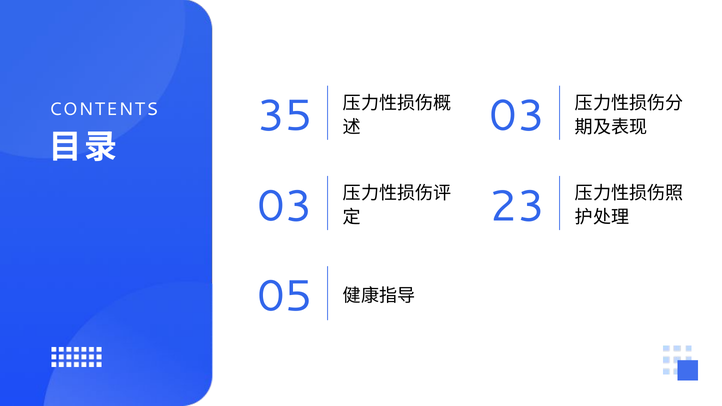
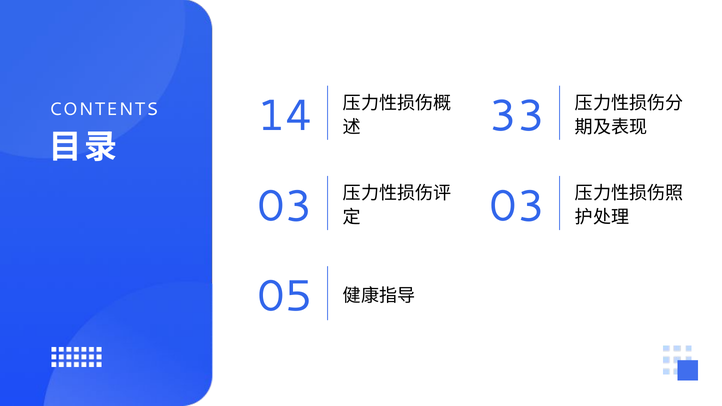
35: 35 -> 14
03 at (517, 116): 03 -> 33
23 at (517, 206): 23 -> 03
